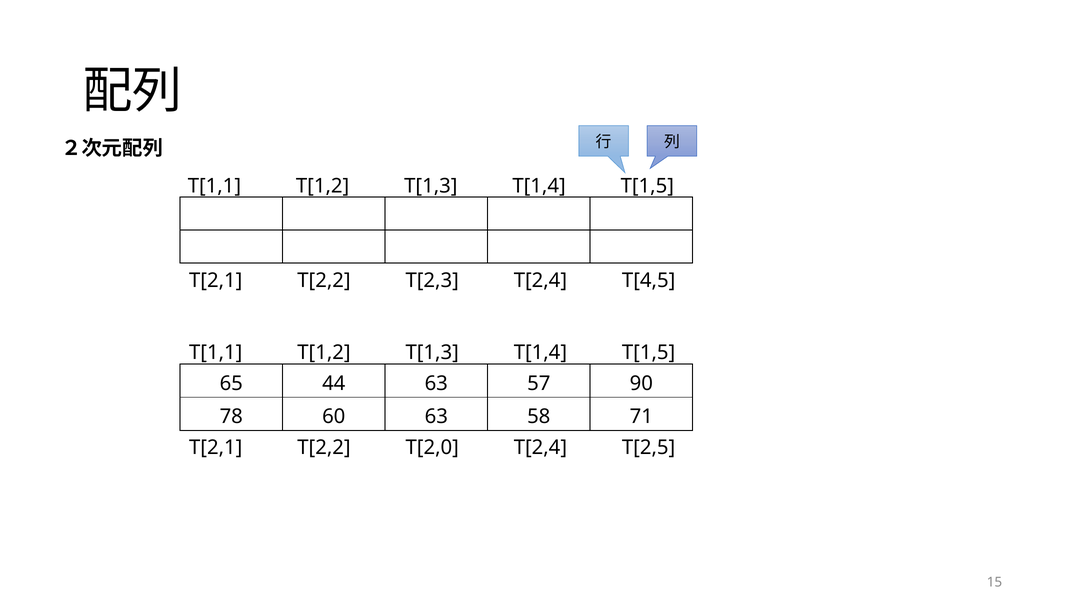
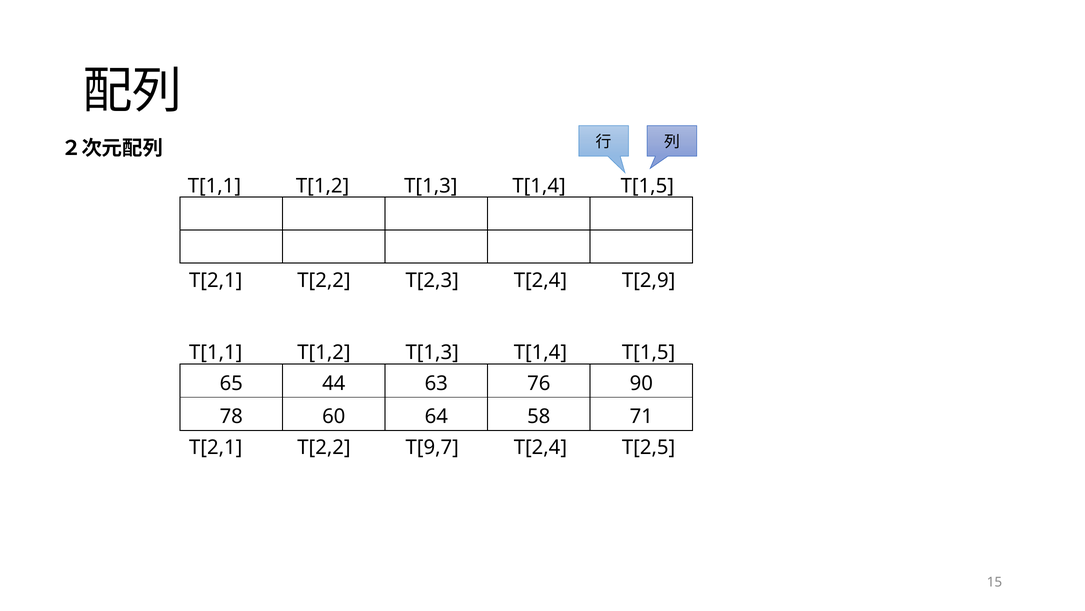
T[4,5: T[4,5 -> T[2,9
57: 57 -> 76
60 63: 63 -> 64
T[2,0: T[2,0 -> T[9,7
